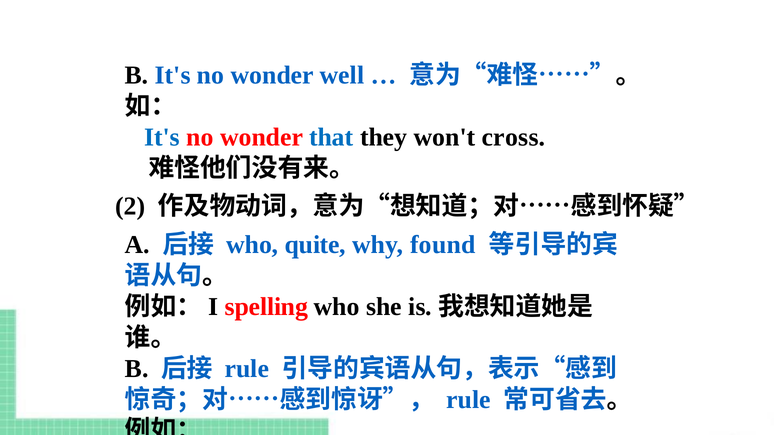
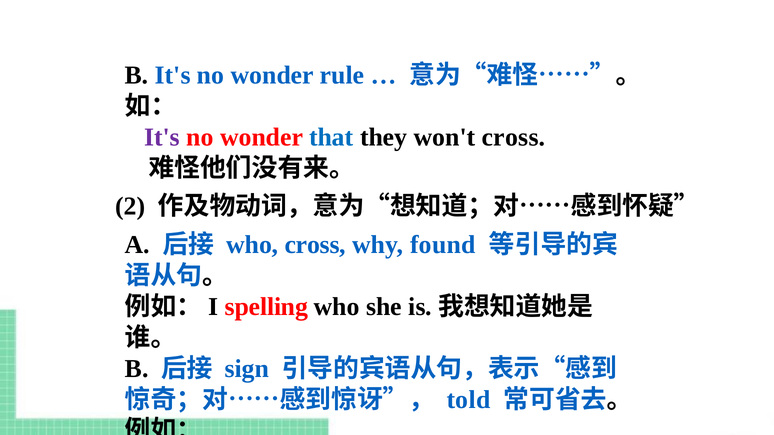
well: well -> rule
It's at (162, 137) colour: blue -> purple
who quite: quite -> cross
rule at (247, 369): rule -> sign
rule at (469, 400): rule -> told
